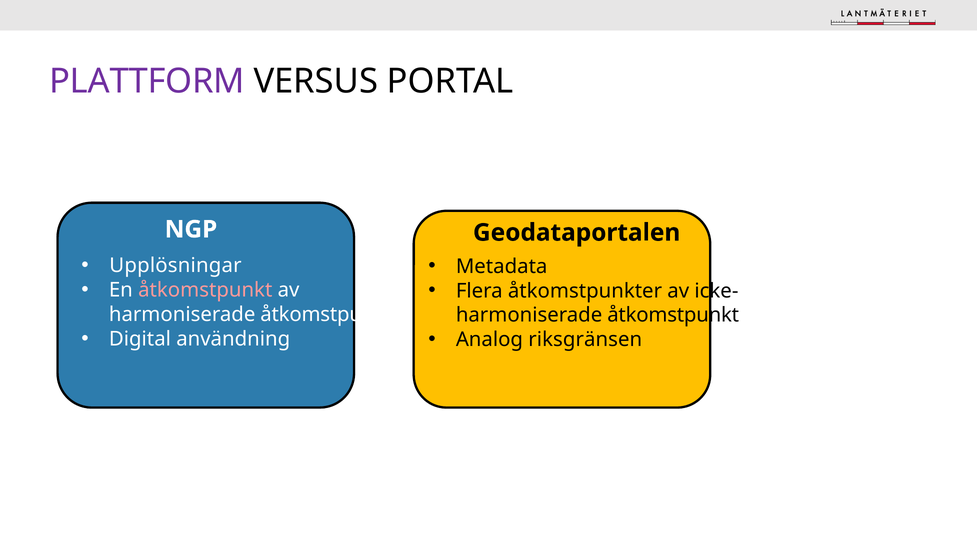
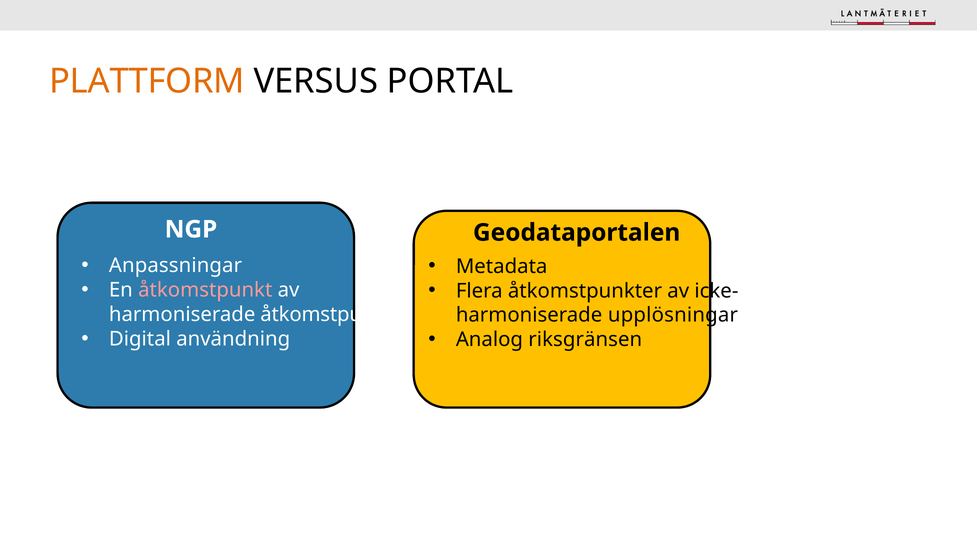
PLATTFORM colour: purple -> orange
Upplösningar: Upplösningar -> Anpassningar
åtkomstpunkt at (673, 315): åtkomstpunkt -> upplösningar
